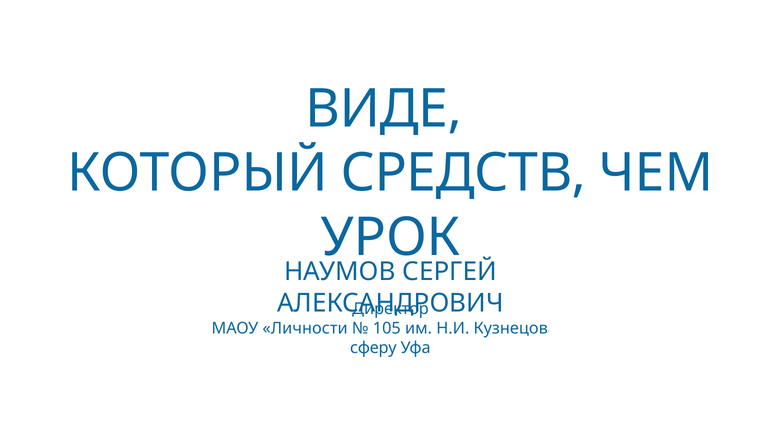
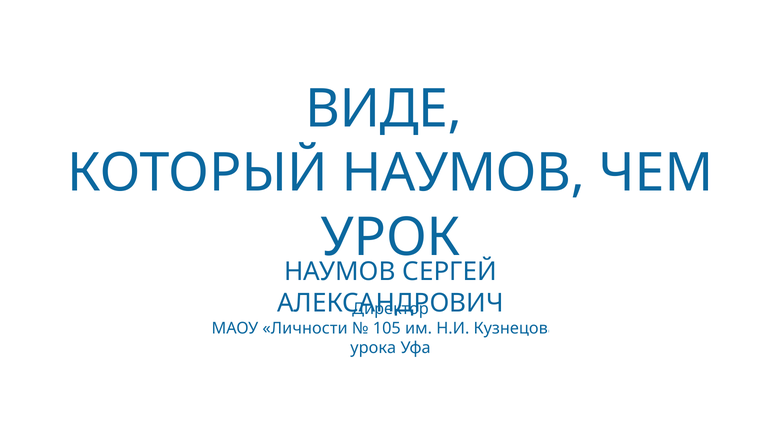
КОТОРЫЙ СРЕДСТВ: СРЕДСТВ -> НАУМОВ
сферу: сферу -> урока
